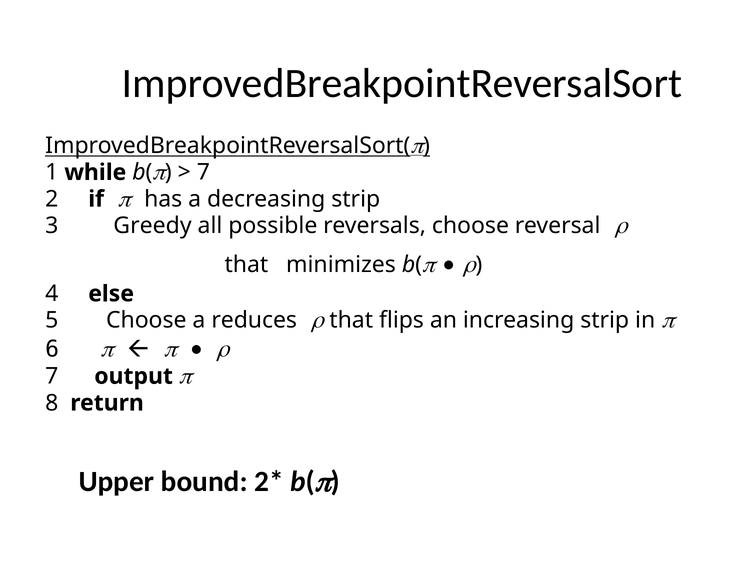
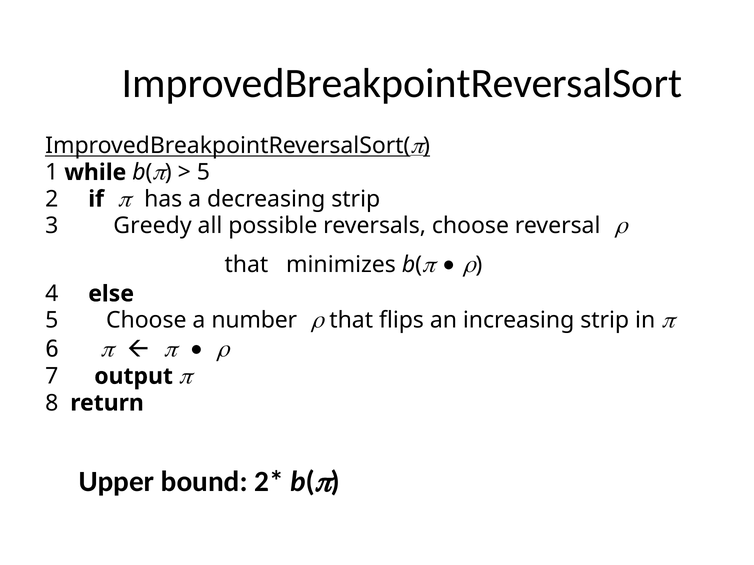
7 at (203, 173): 7 -> 5
reduces: reduces -> number
